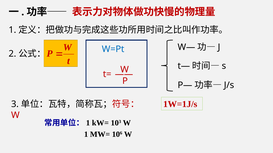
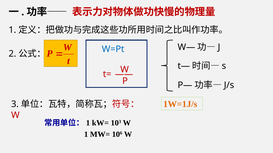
1W=1J/s colour: red -> orange
